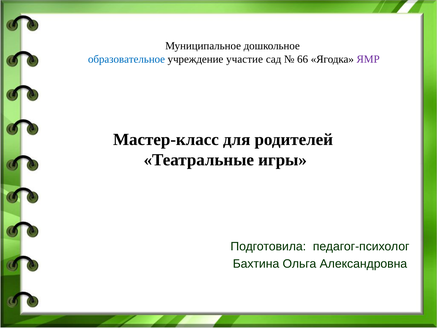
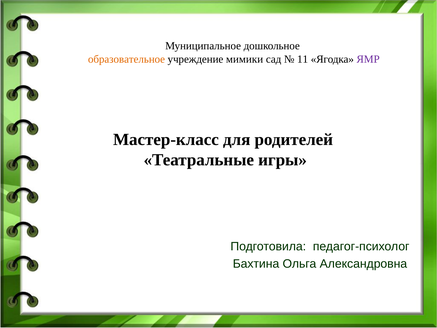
образовательное colour: blue -> orange
участие: участие -> мимики
66: 66 -> 11
